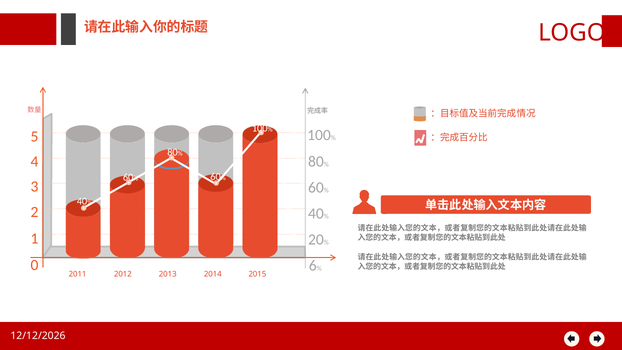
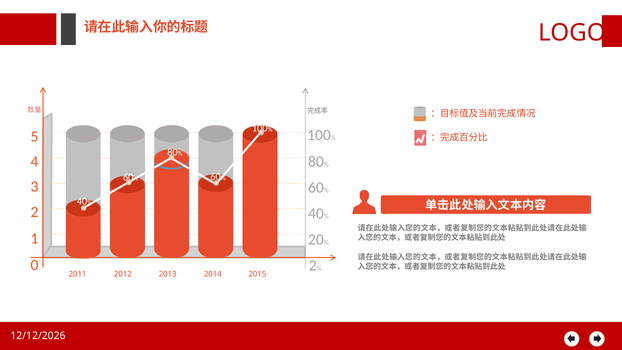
0 6: 6 -> 2
